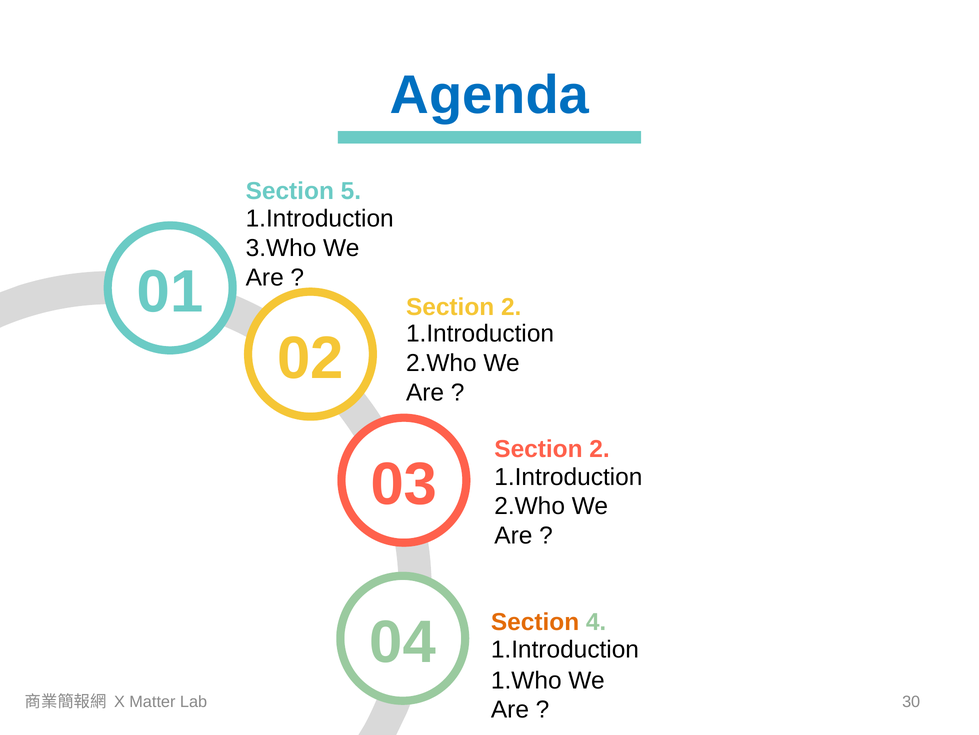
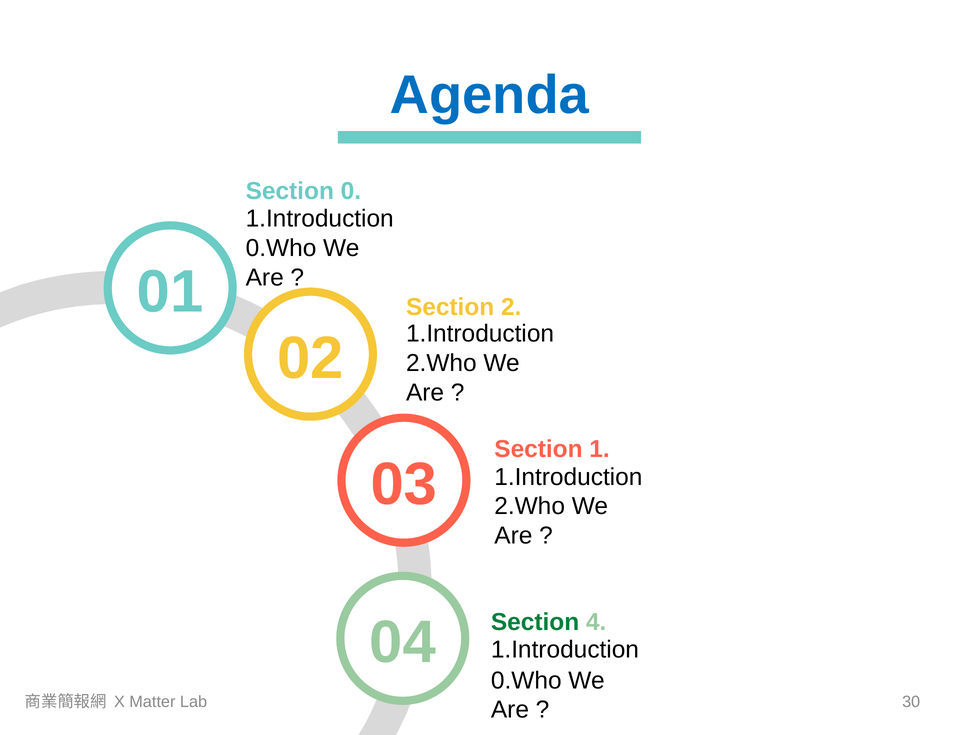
5: 5 -> 0
3.Who at (281, 248): 3.Who -> 0.Who
2 at (600, 449): 2 -> 1
Section at (535, 621) colour: orange -> green
1.Who at (526, 680): 1.Who -> 0.Who
